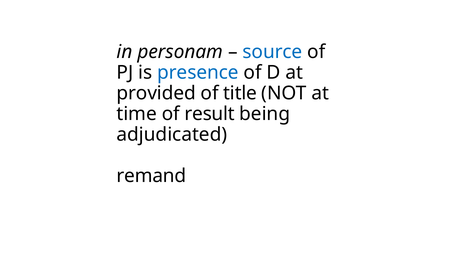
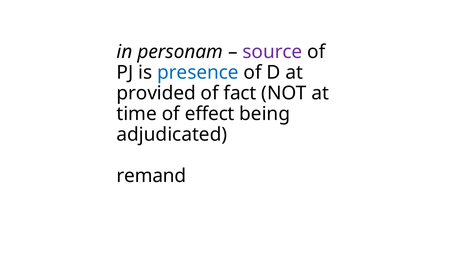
source colour: blue -> purple
title: title -> fact
result: result -> effect
